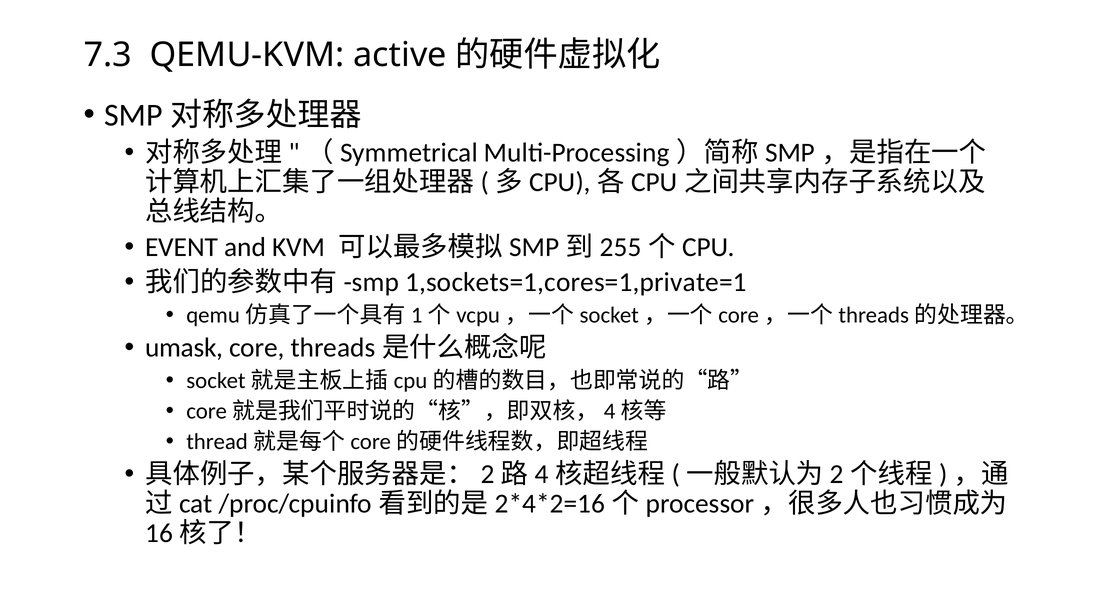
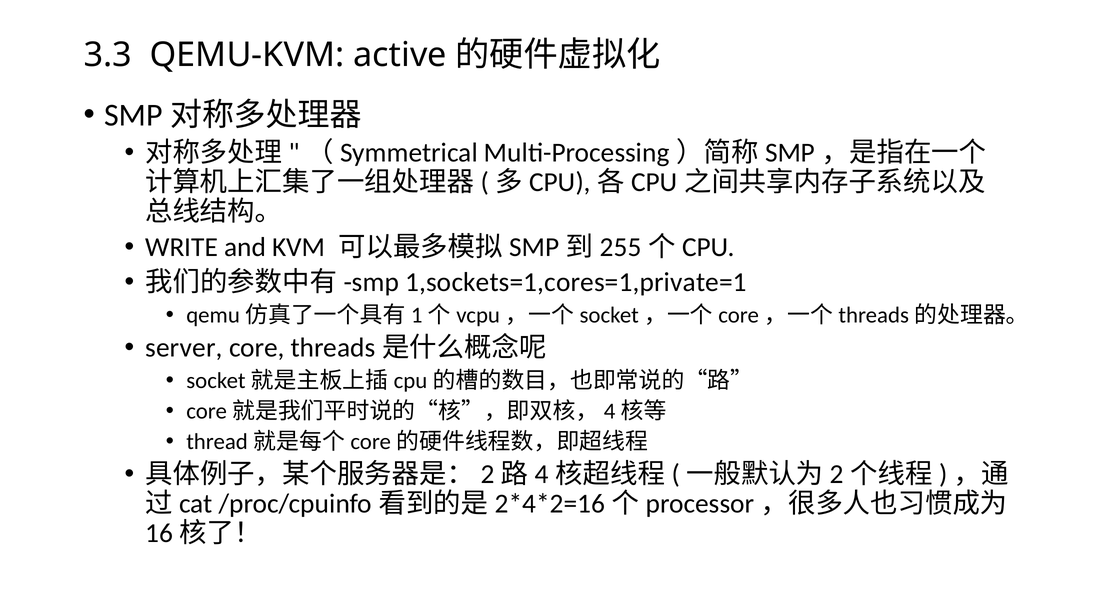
7.3: 7.3 -> 3.3
EVENT: EVENT -> WRITE
umask: umask -> server
